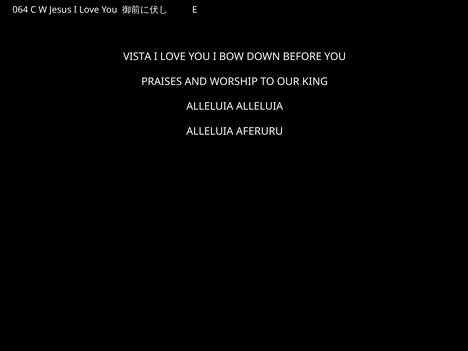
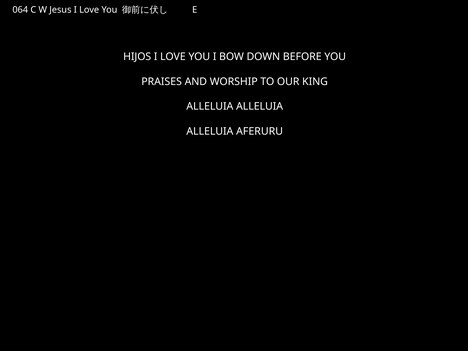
VISTA: VISTA -> HIJOS
